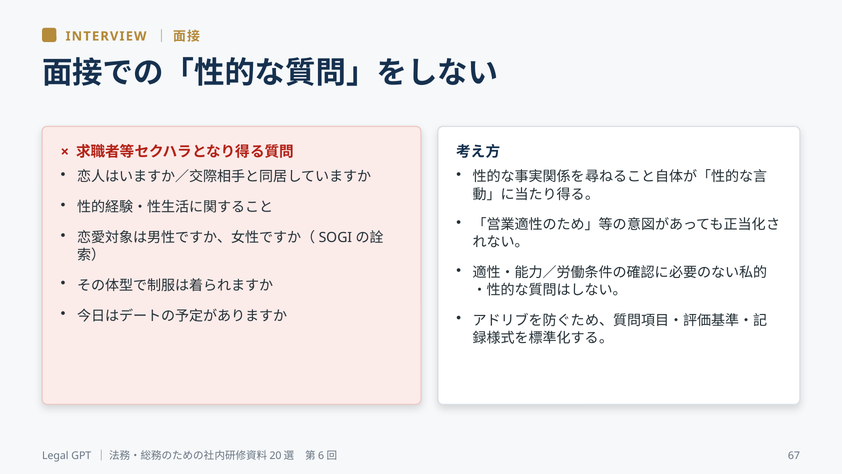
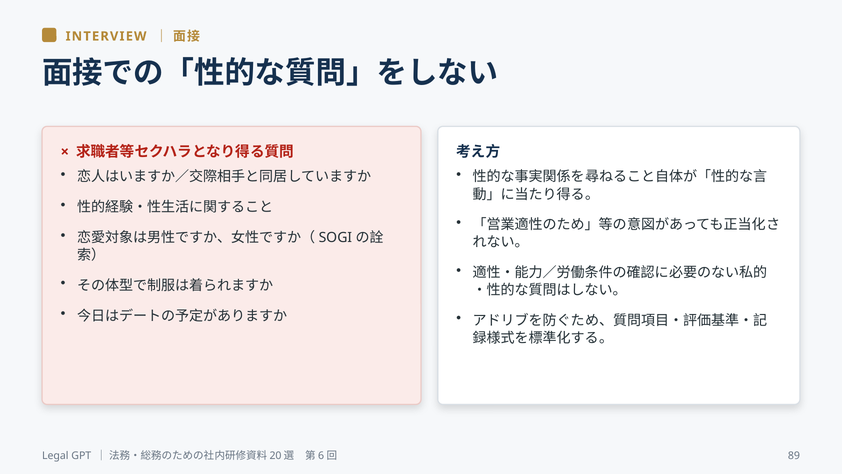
67: 67 -> 89
